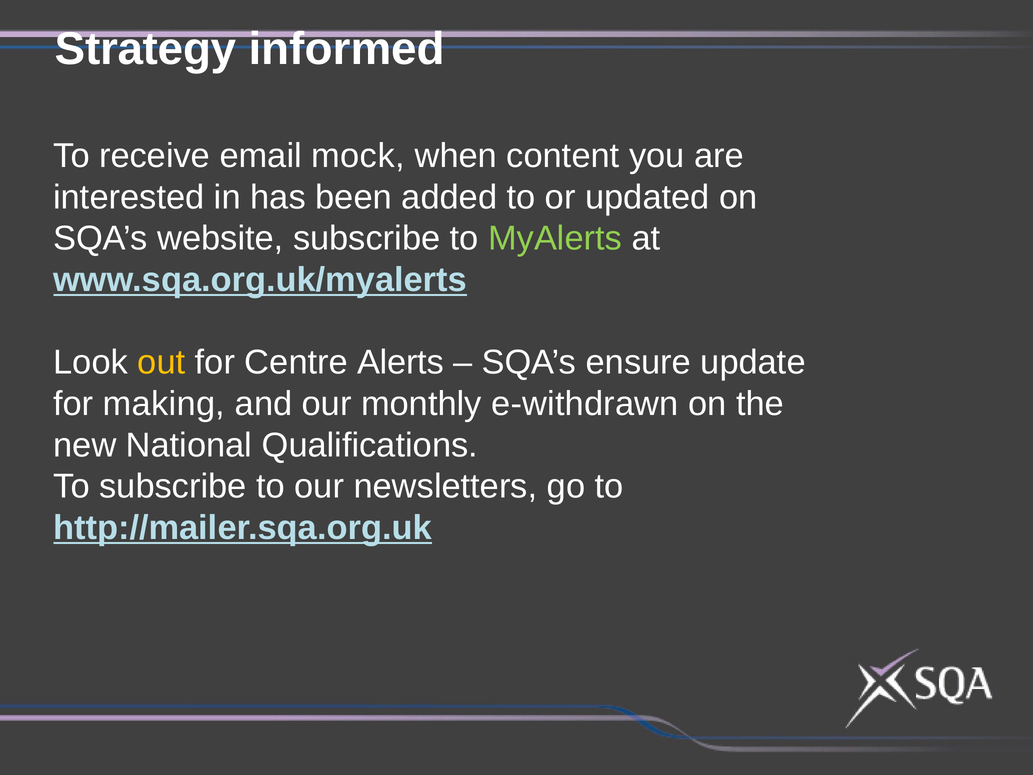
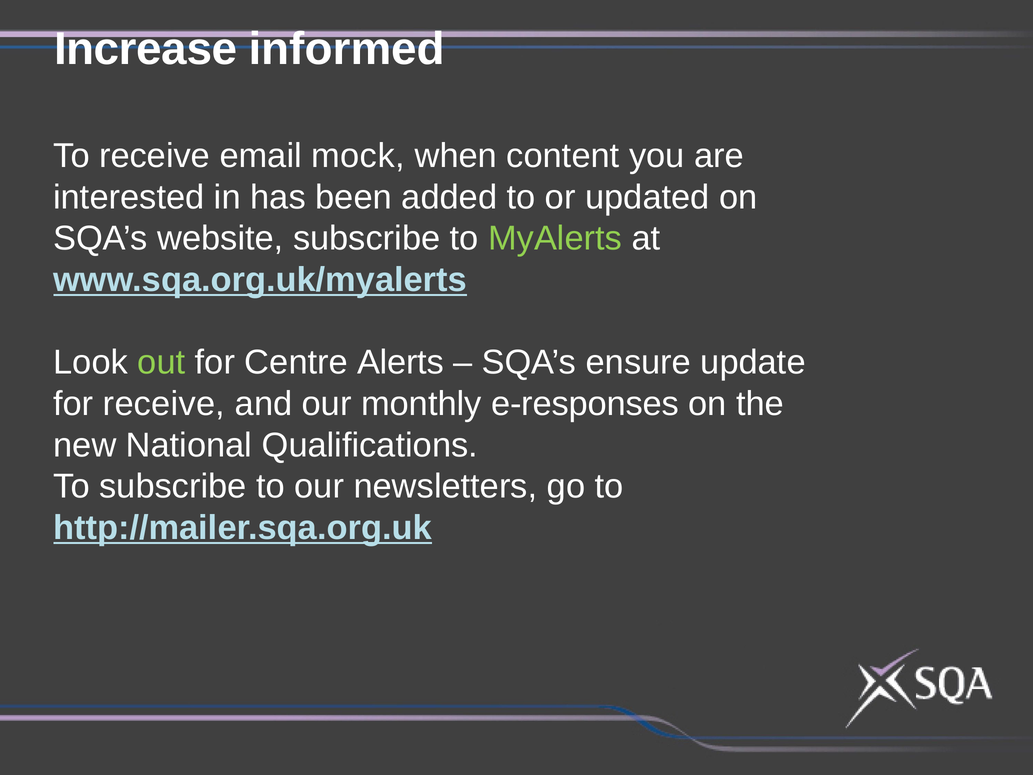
Strategy: Strategy -> Increase
out colour: yellow -> light green
for making: making -> receive
e-withdrawn: e-withdrawn -> e-responses
